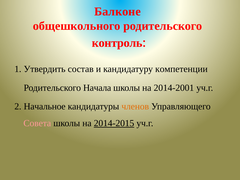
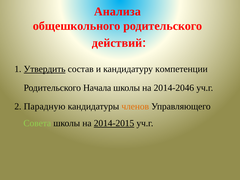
Балконе: Балконе -> Анализа
контроль: контроль -> действий
Утвердить underline: none -> present
2014-2001: 2014-2001 -> 2014-2046
Начальное: Начальное -> Парадную
Совета colour: pink -> light green
